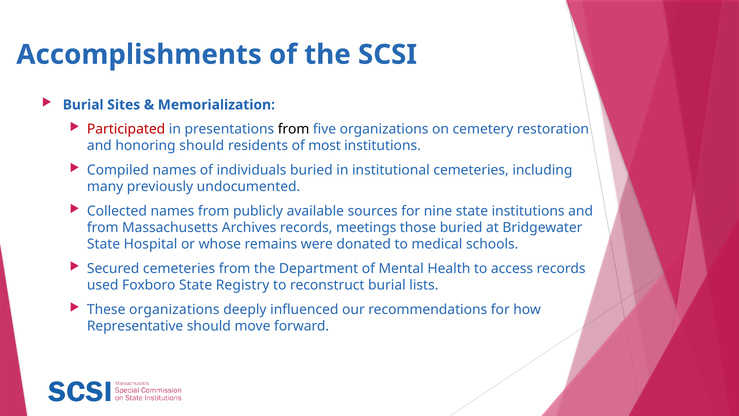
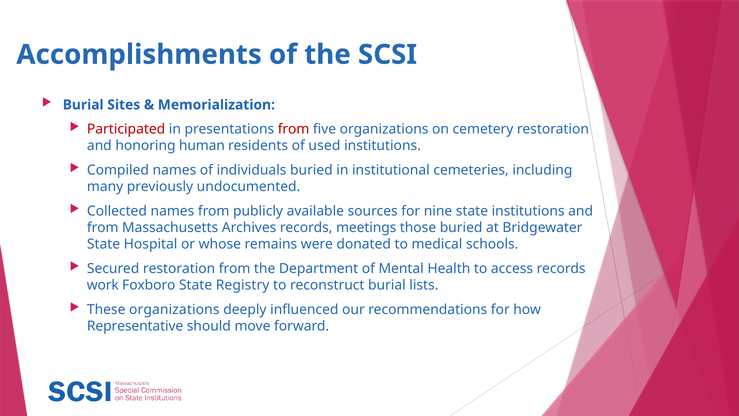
from at (294, 129) colour: black -> red
honoring should: should -> human
most: most -> used
Secured cemeteries: cemeteries -> restoration
used: used -> work
